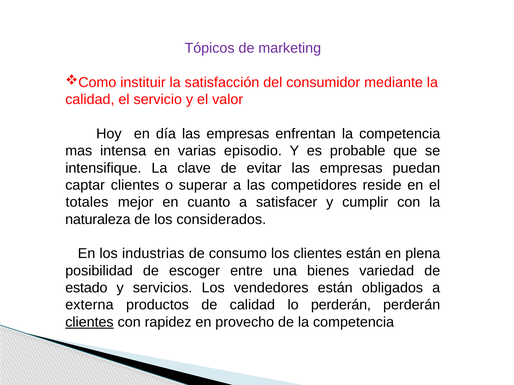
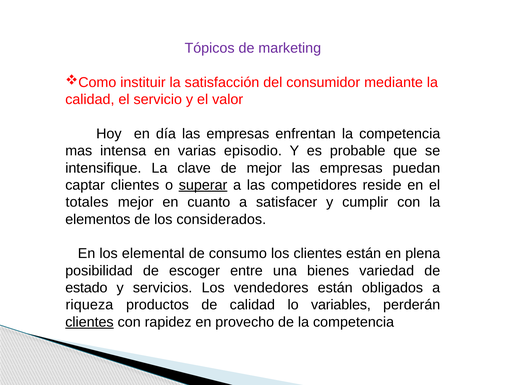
de evitar: evitar -> mejor
superar underline: none -> present
naturaleza: naturaleza -> elementos
industrias: industrias -> elemental
externa: externa -> riqueza
lo perderán: perderán -> variables
